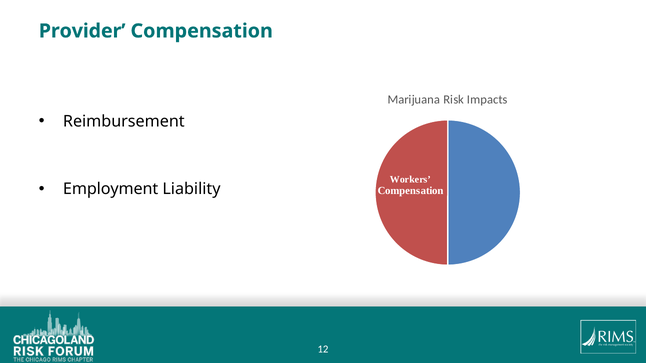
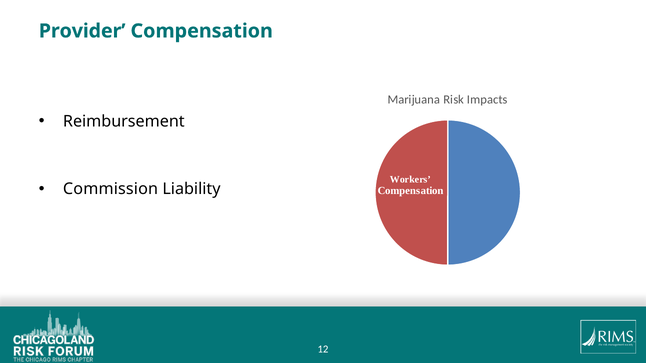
Employment: Employment -> Commission
